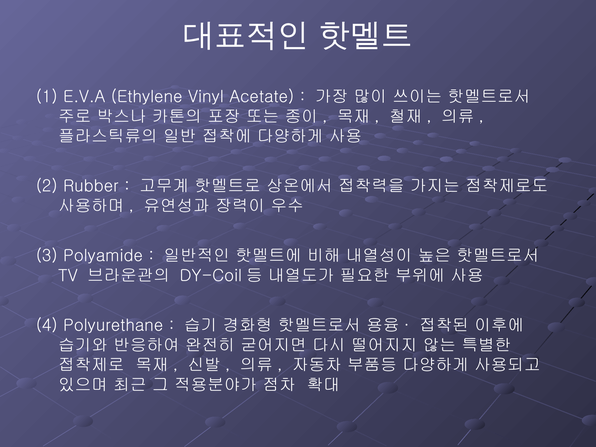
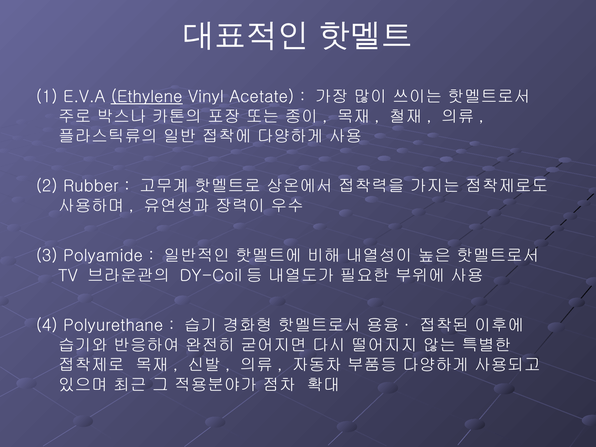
Ethylene underline: none -> present
